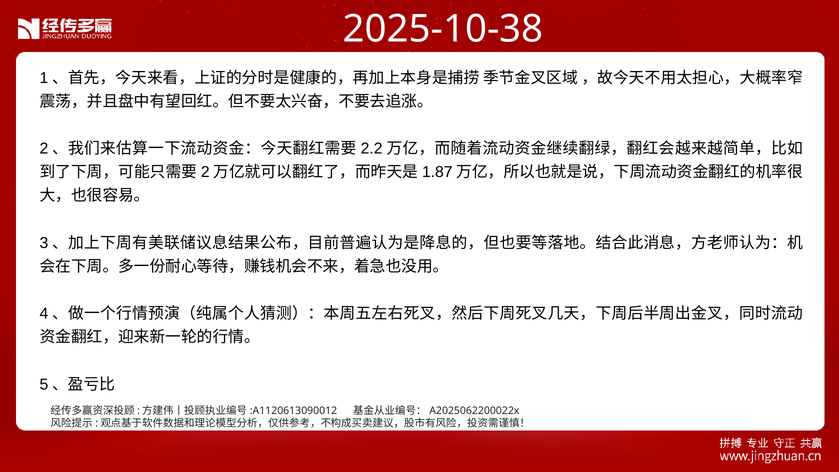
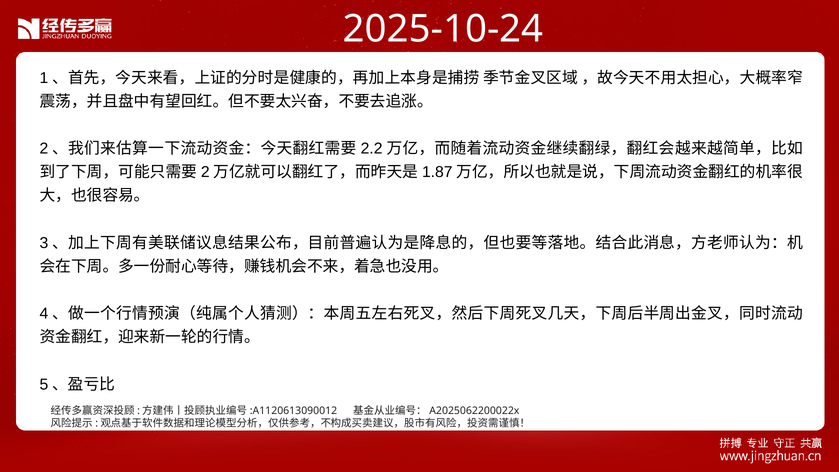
2025-10-38: 2025-10-38 -> 2025-10-24
